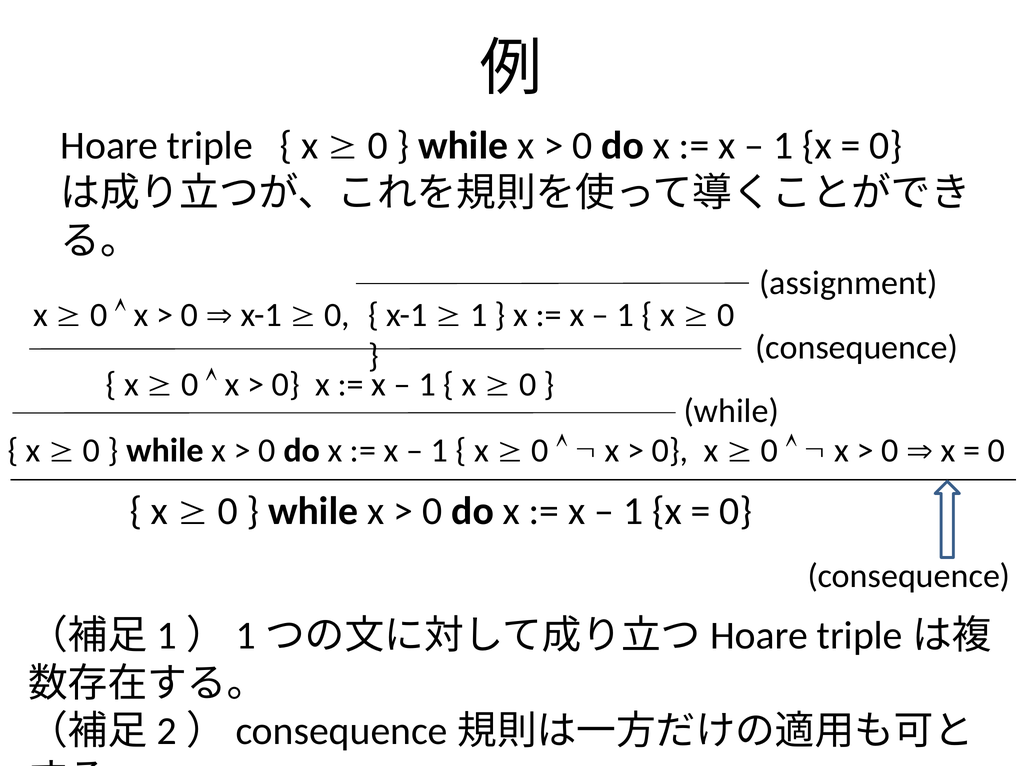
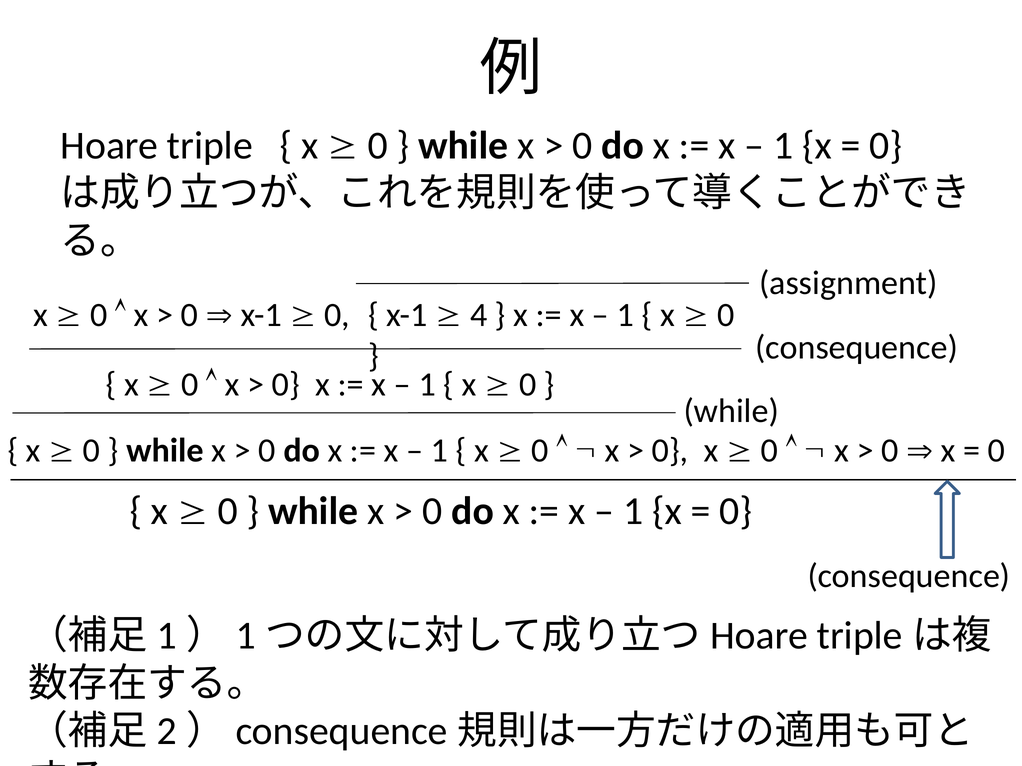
1 at (479, 315): 1 -> 4
